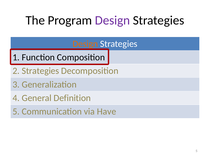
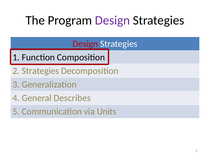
Design at (85, 44) colour: orange -> red
Definition: Definition -> Describes
Have: Have -> Units
